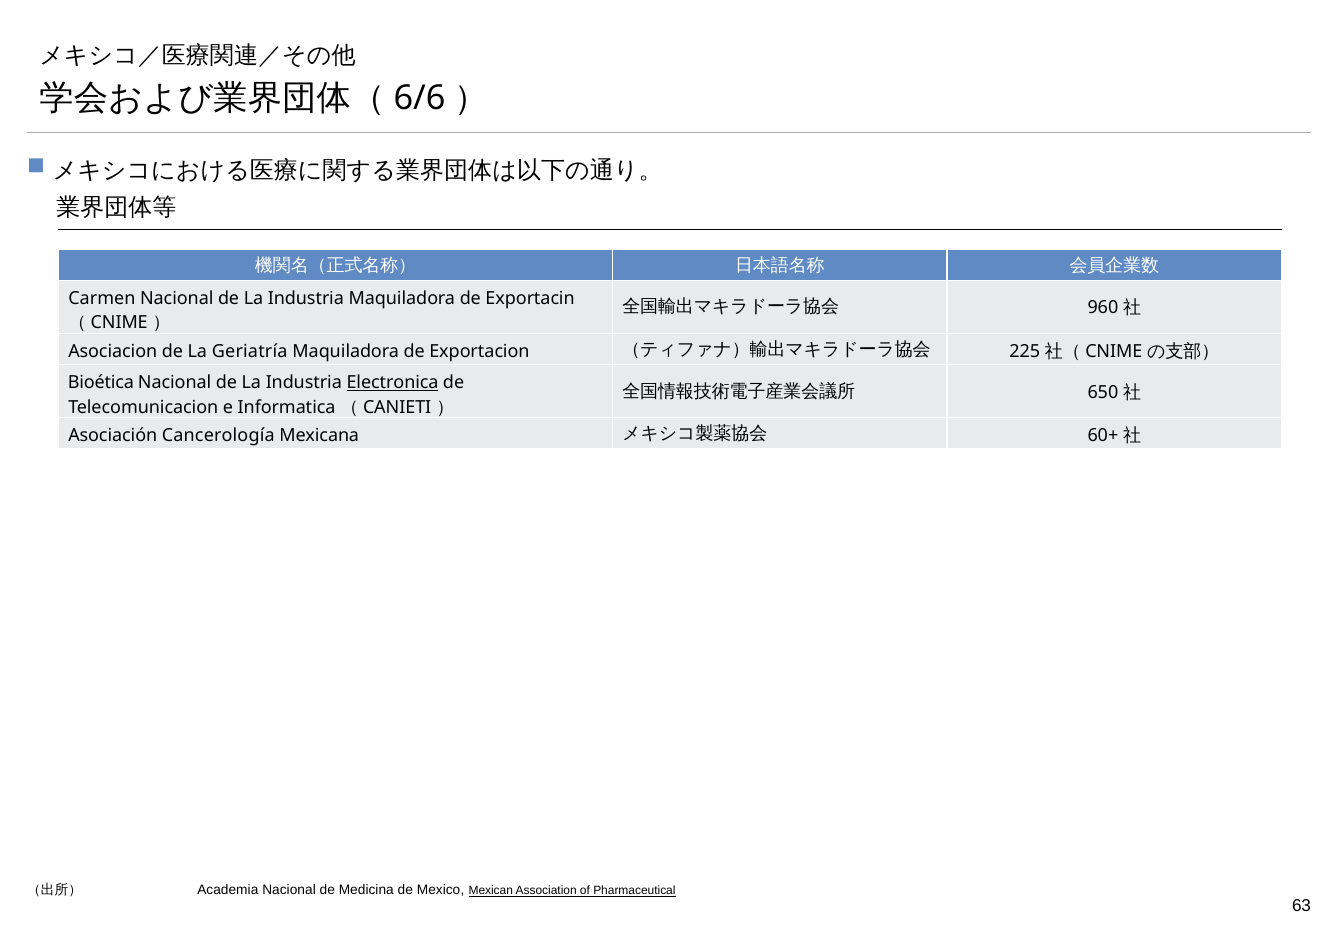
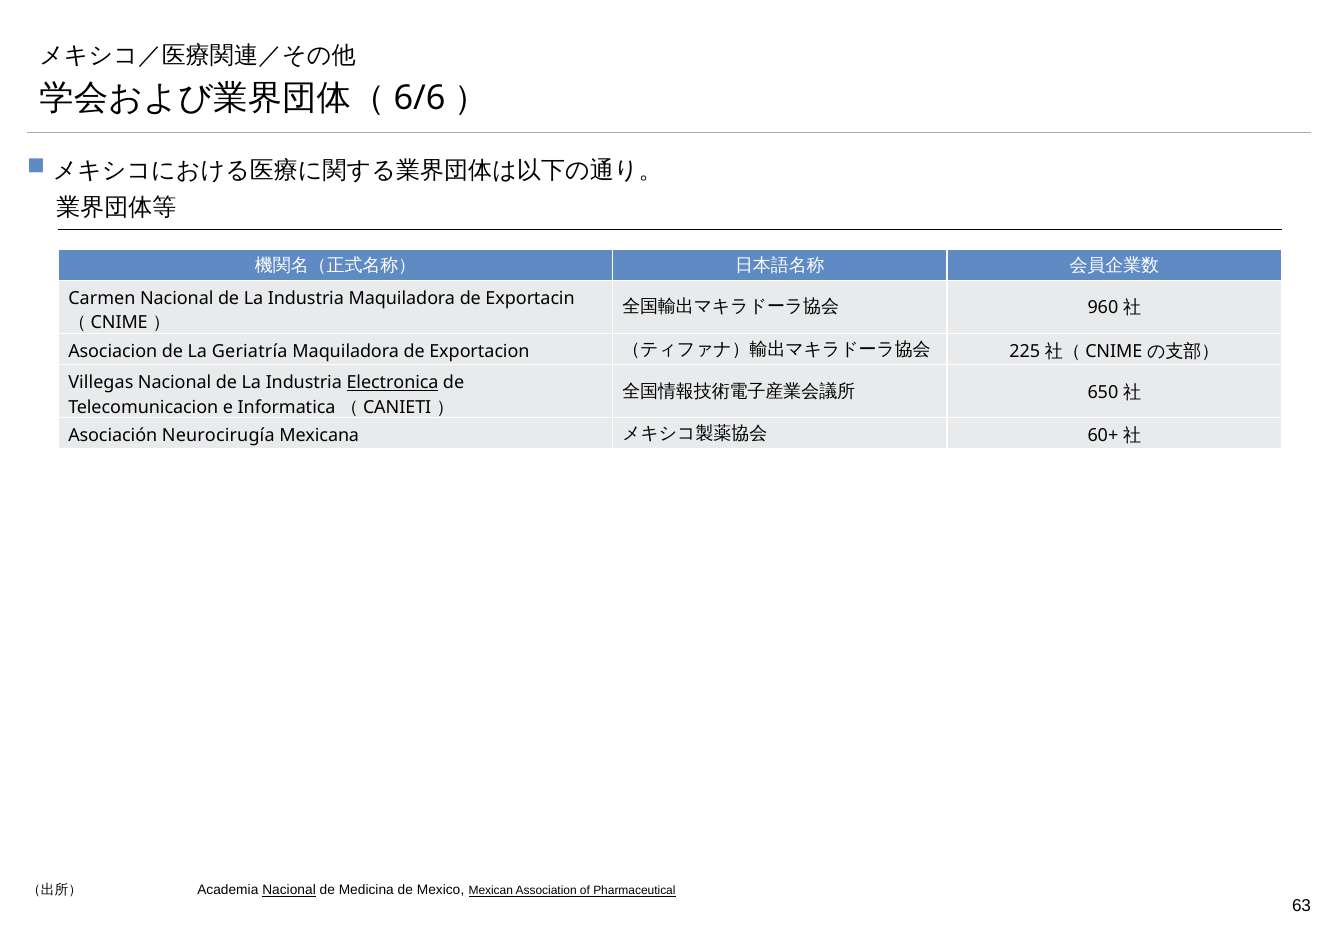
Bioética: Bioética -> Villegas
Cancerología: Cancerología -> Neurocirugía
Nacional at (289, 891) underline: none -> present
